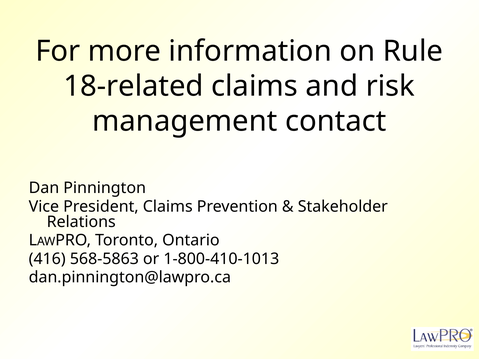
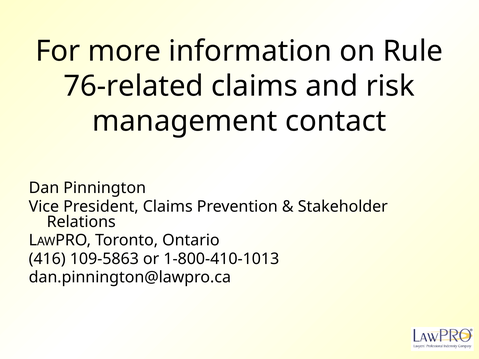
18-related: 18-related -> 76-related
568-5863: 568-5863 -> 109-5863
